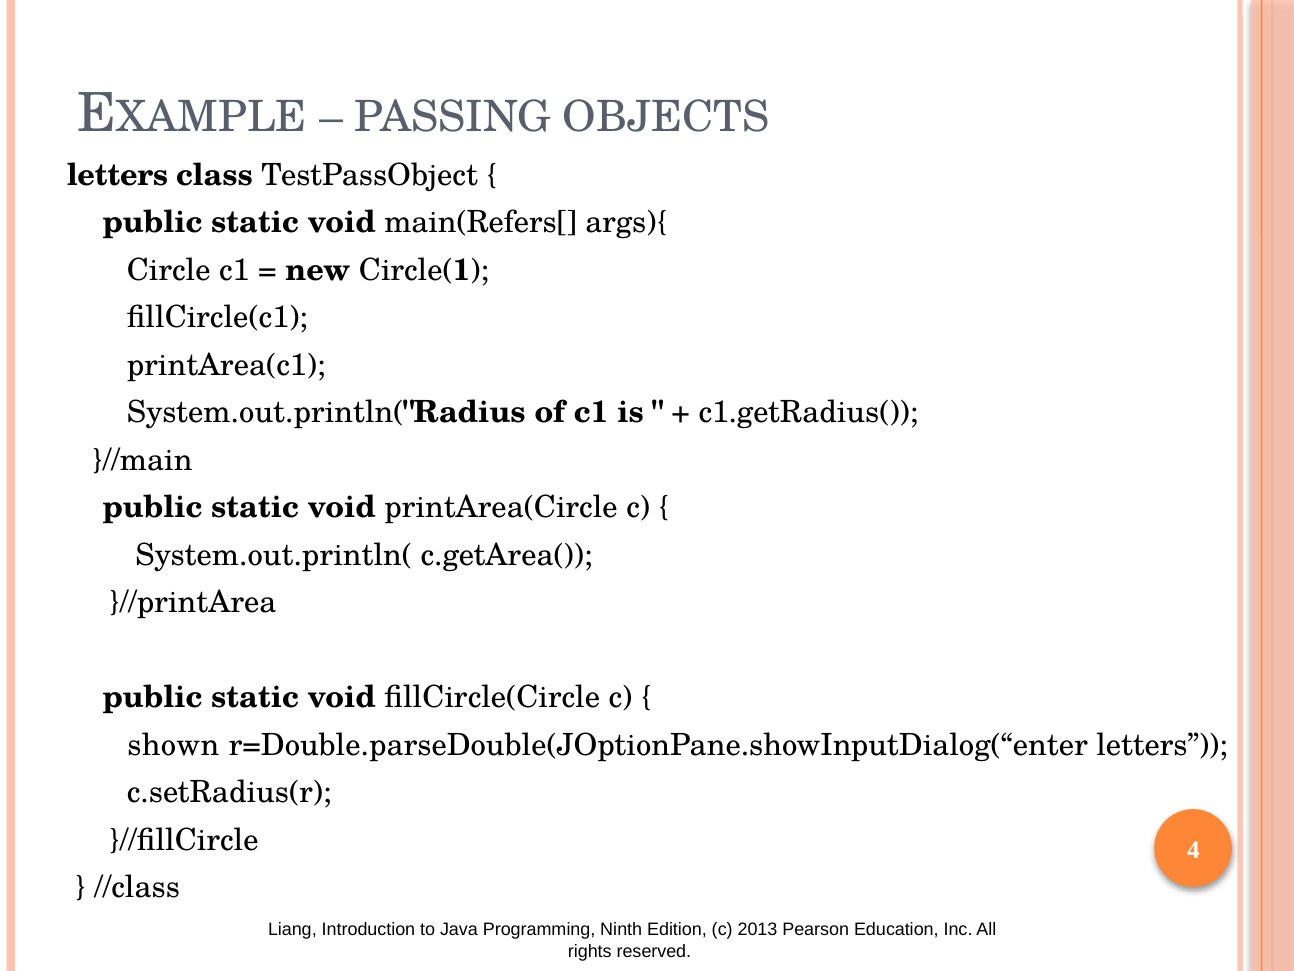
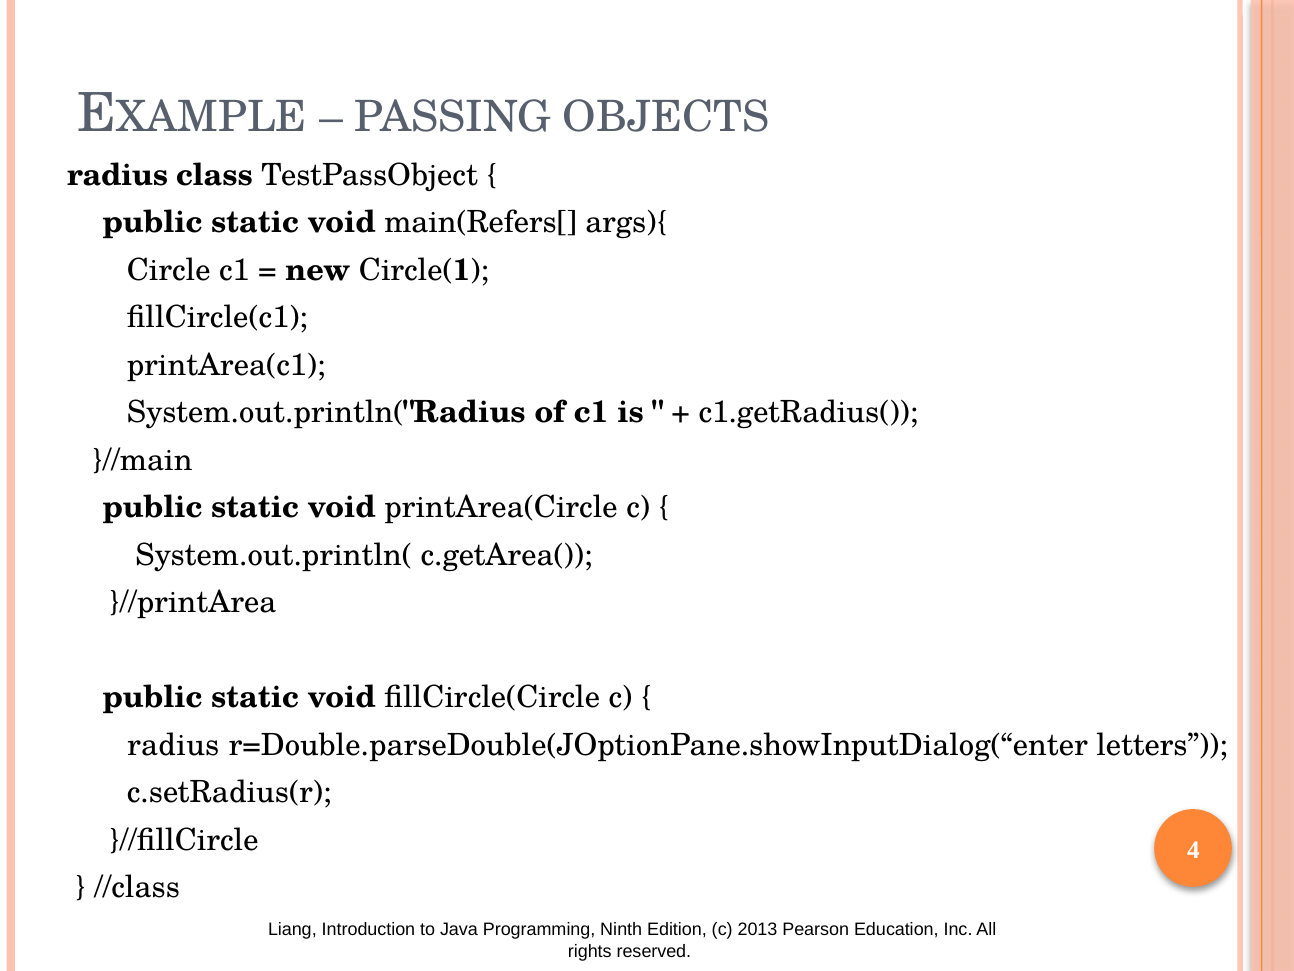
letters at (118, 175): letters -> radius
shown at (173, 745): shown -> radius
